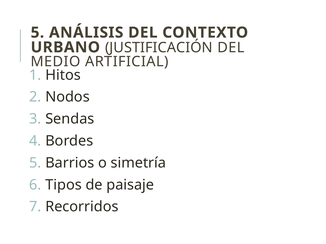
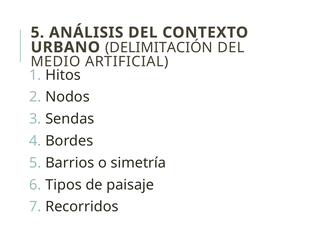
JUSTIFICACIÓN: JUSTIFICACIÓN -> DELIMITACIÓN
